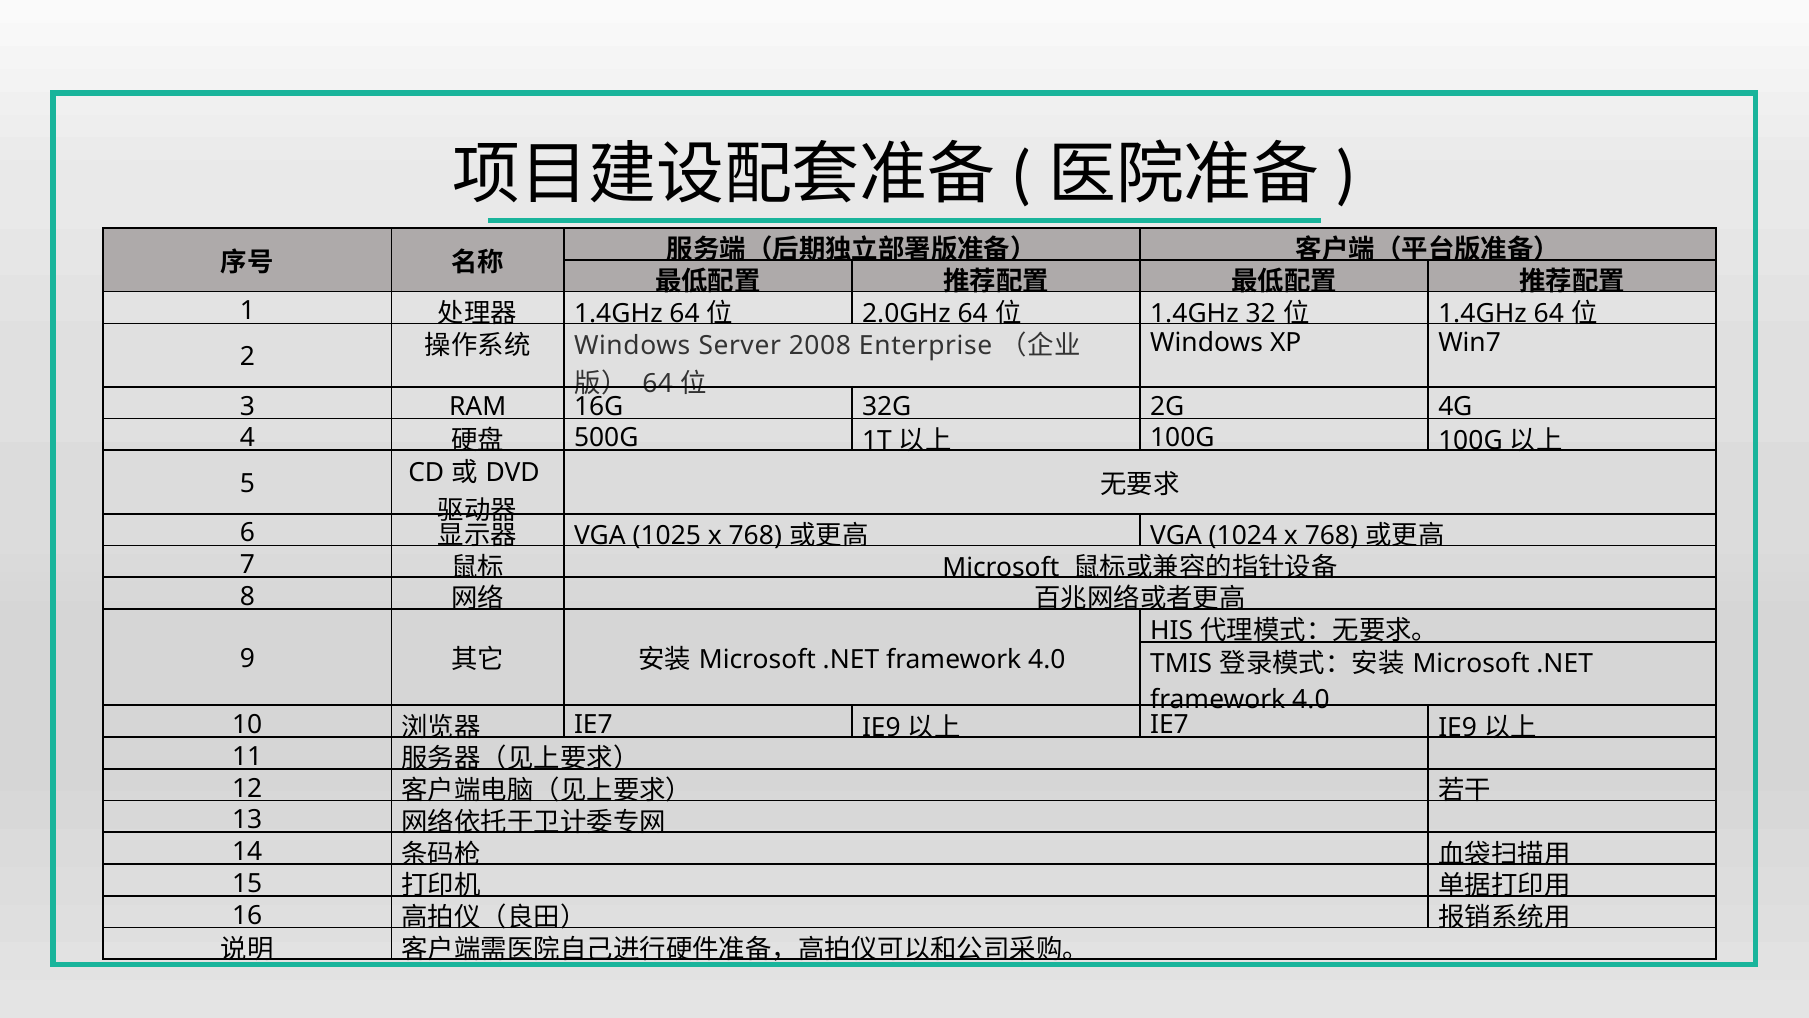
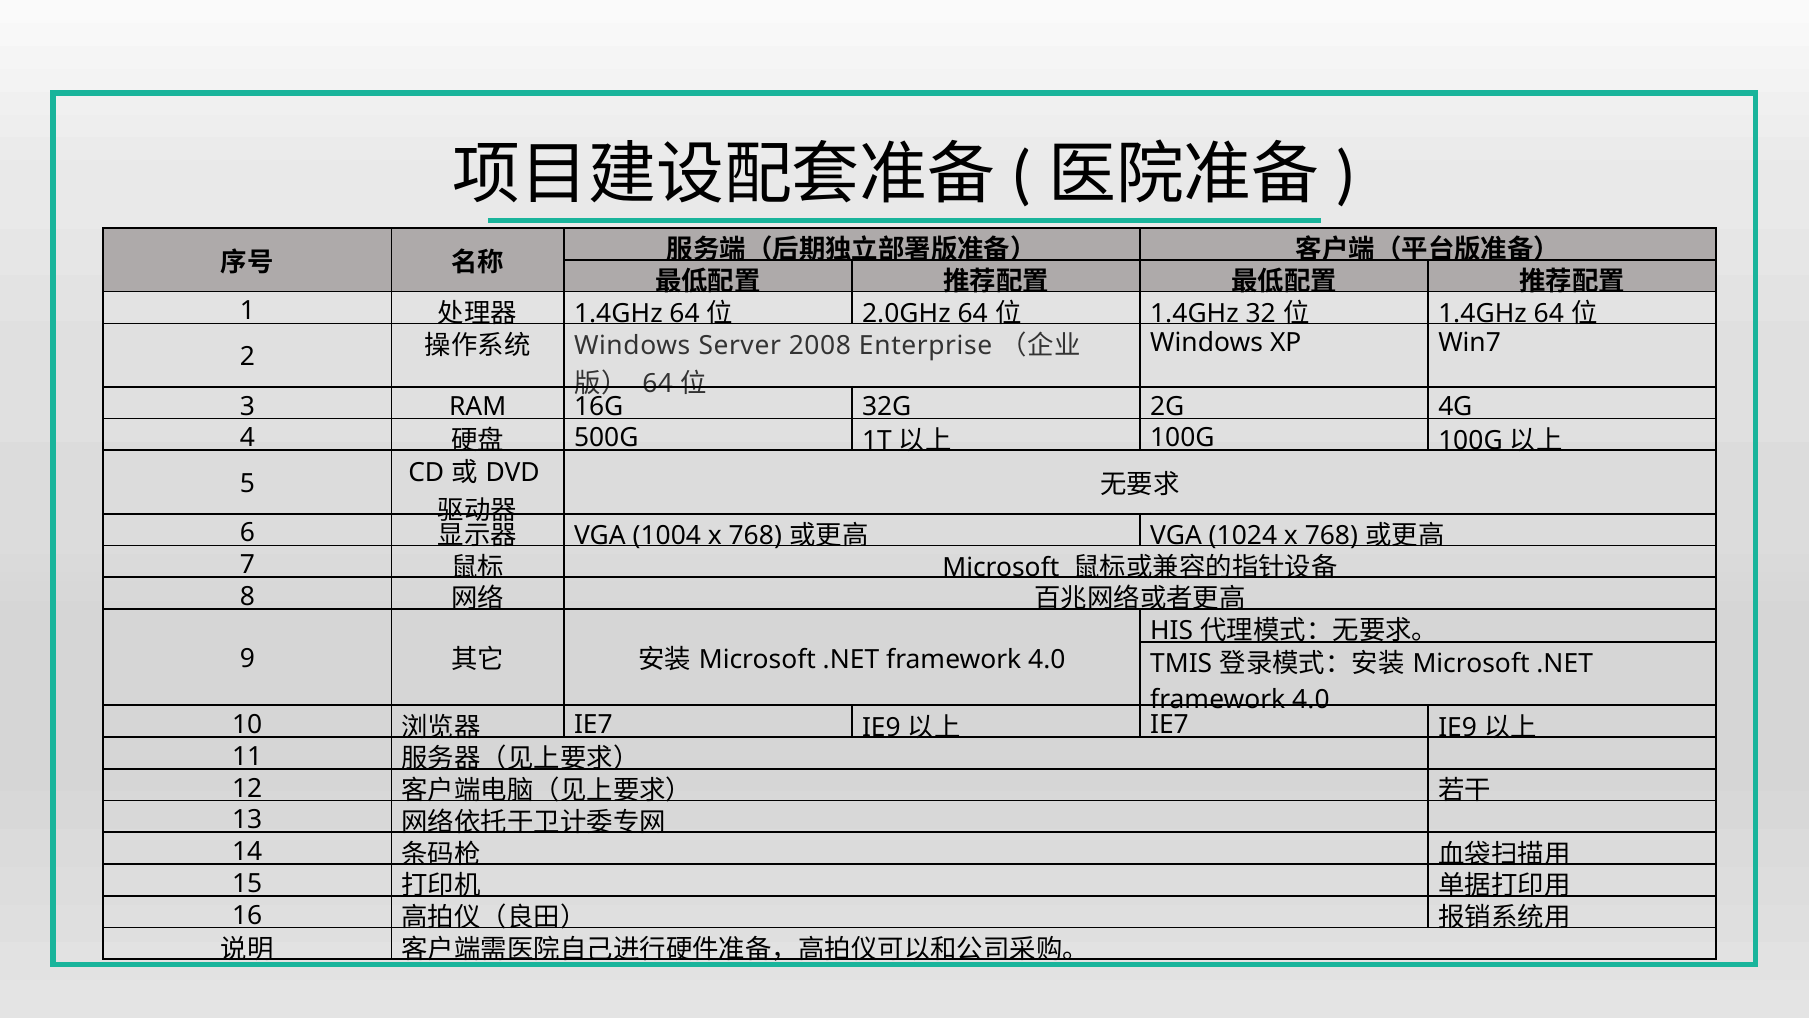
1025: 1025 -> 1004
